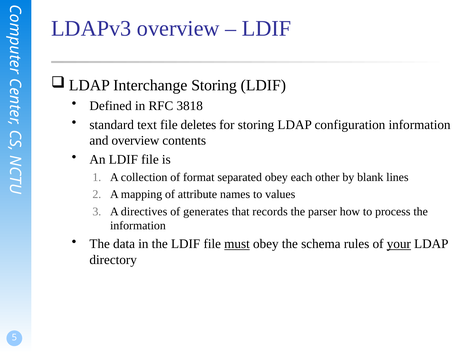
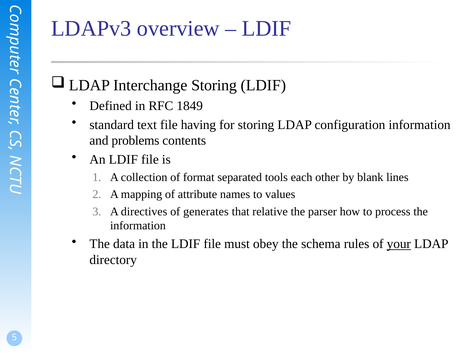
3818: 3818 -> 1849
deletes: deletes -> having
and overview: overview -> problems
separated obey: obey -> tools
records: records -> relative
must underline: present -> none
